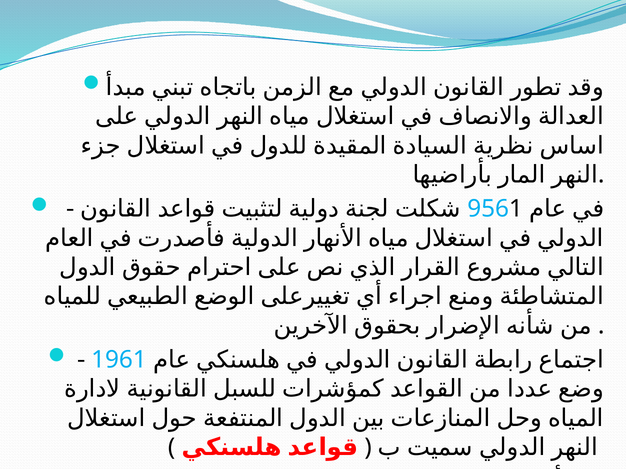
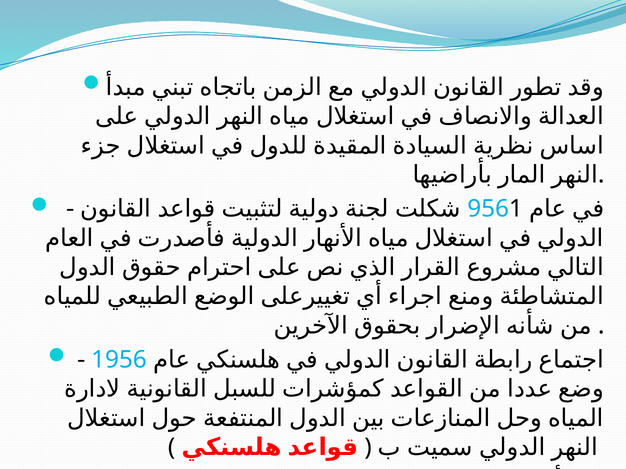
1961: 1961 -> 1956
